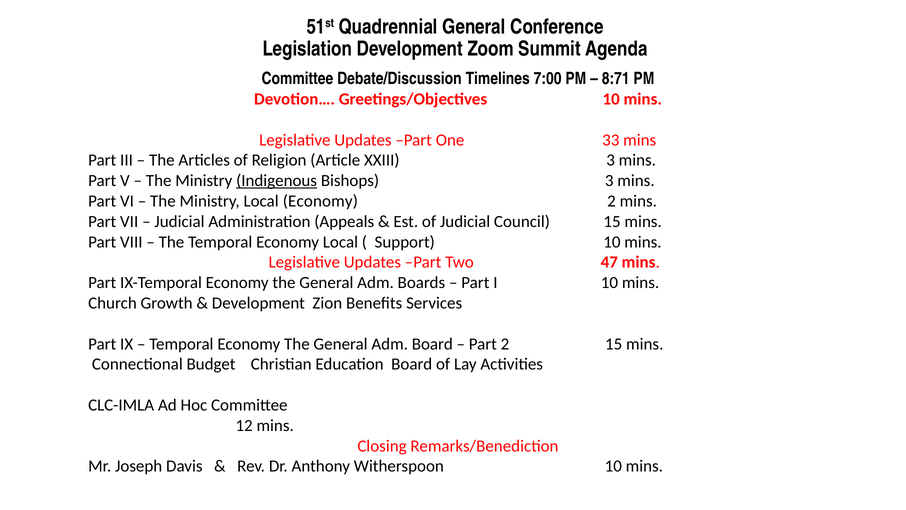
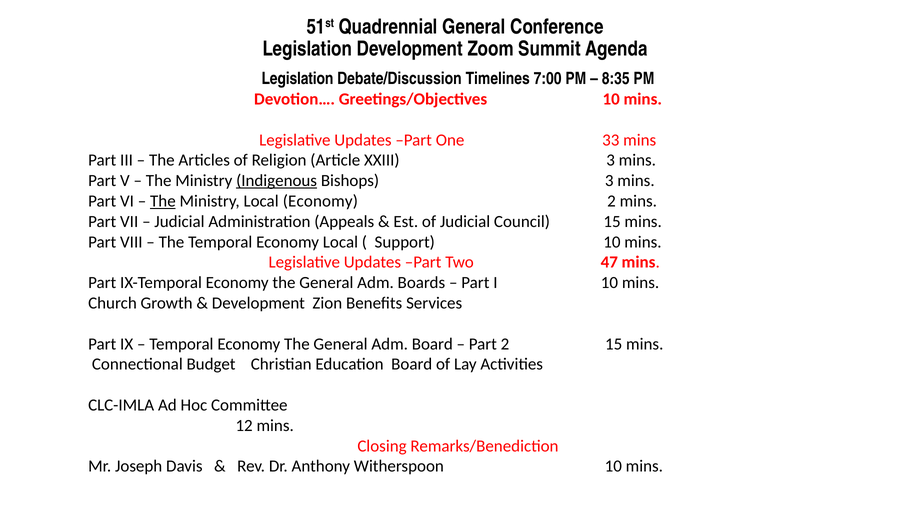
Committee at (297, 79): Committee -> Legislation
8:71: 8:71 -> 8:35
The at (163, 201) underline: none -> present
